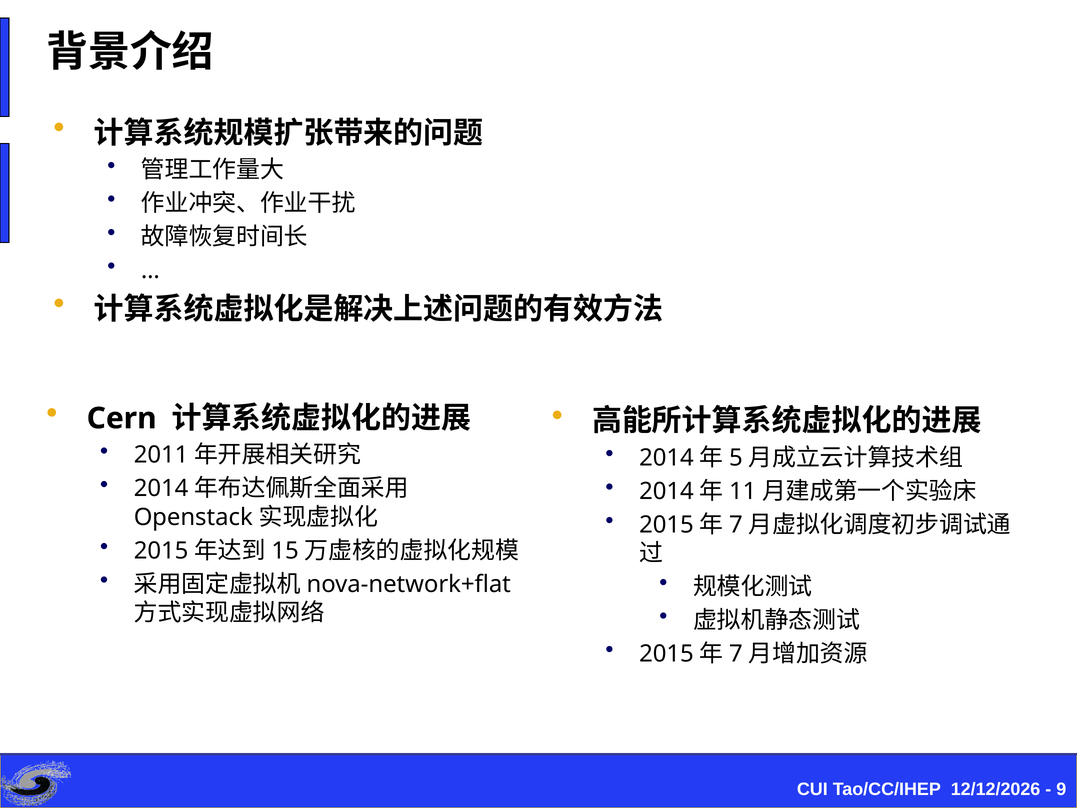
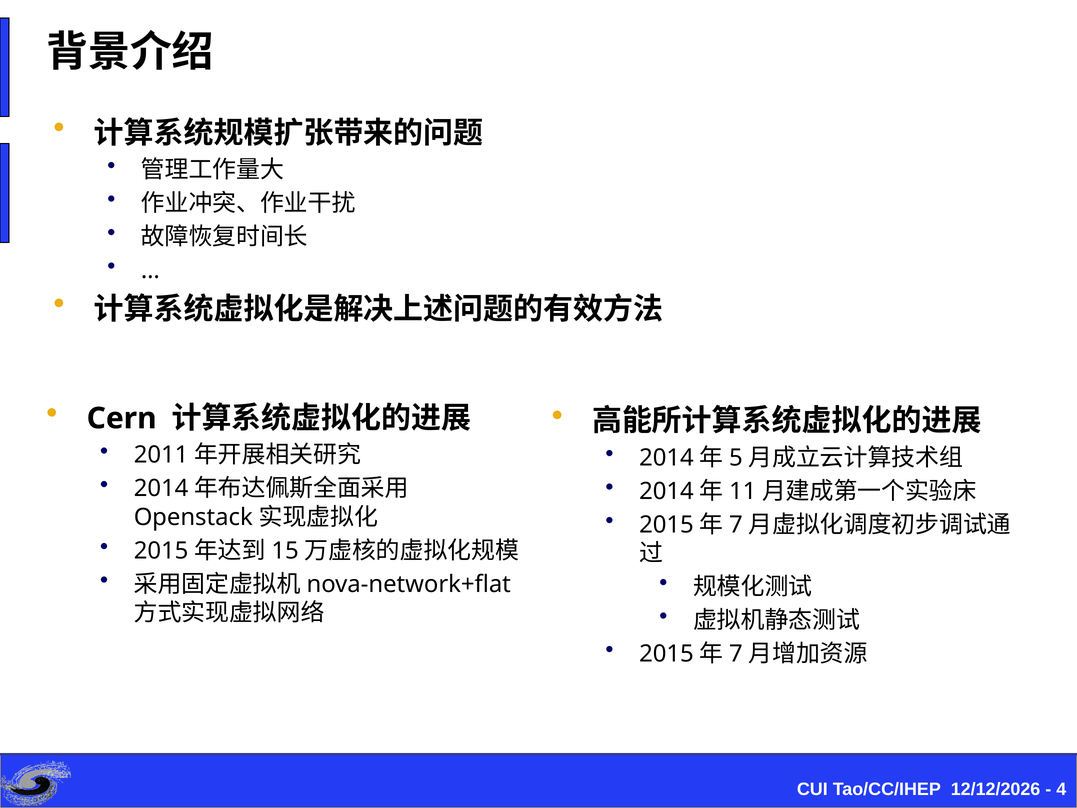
9: 9 -> 4
